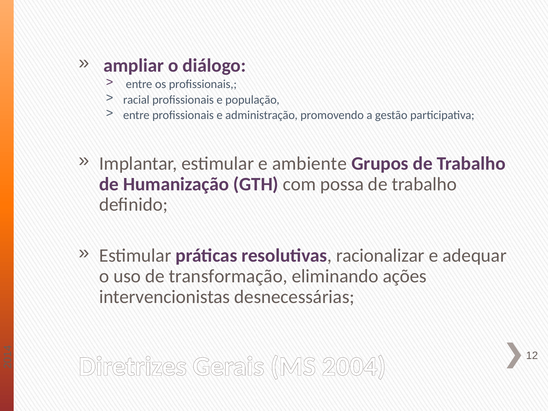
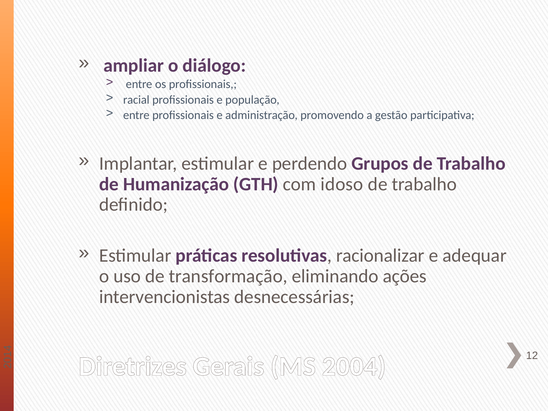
ambiente: ambiente -> perdendo
possa: possa -> idoso
